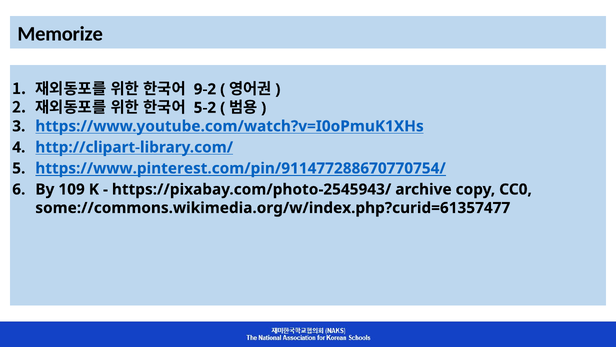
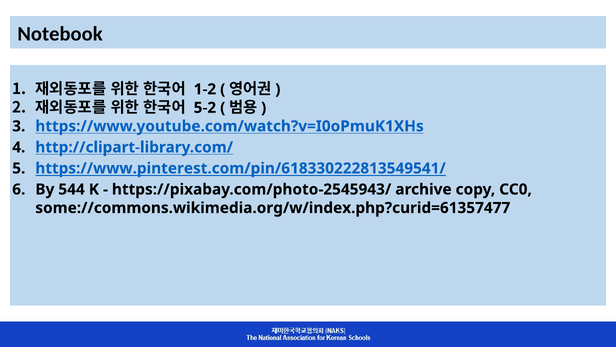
Memorize: Memorize -> Notebook
9-2: 9-2 -> 1-2
https://www.pinterest.com/pin/911477288670770754/: https://www.pinterest.com/pin/911477288670770754/ -> https://www.pinterest.com/pin/618330222813549541/
109: 109 -> 544
